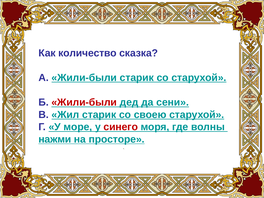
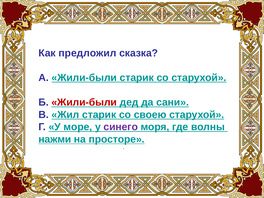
количество: количество -> предложил
сени: сени -> сани
синего colour: red -> purple
